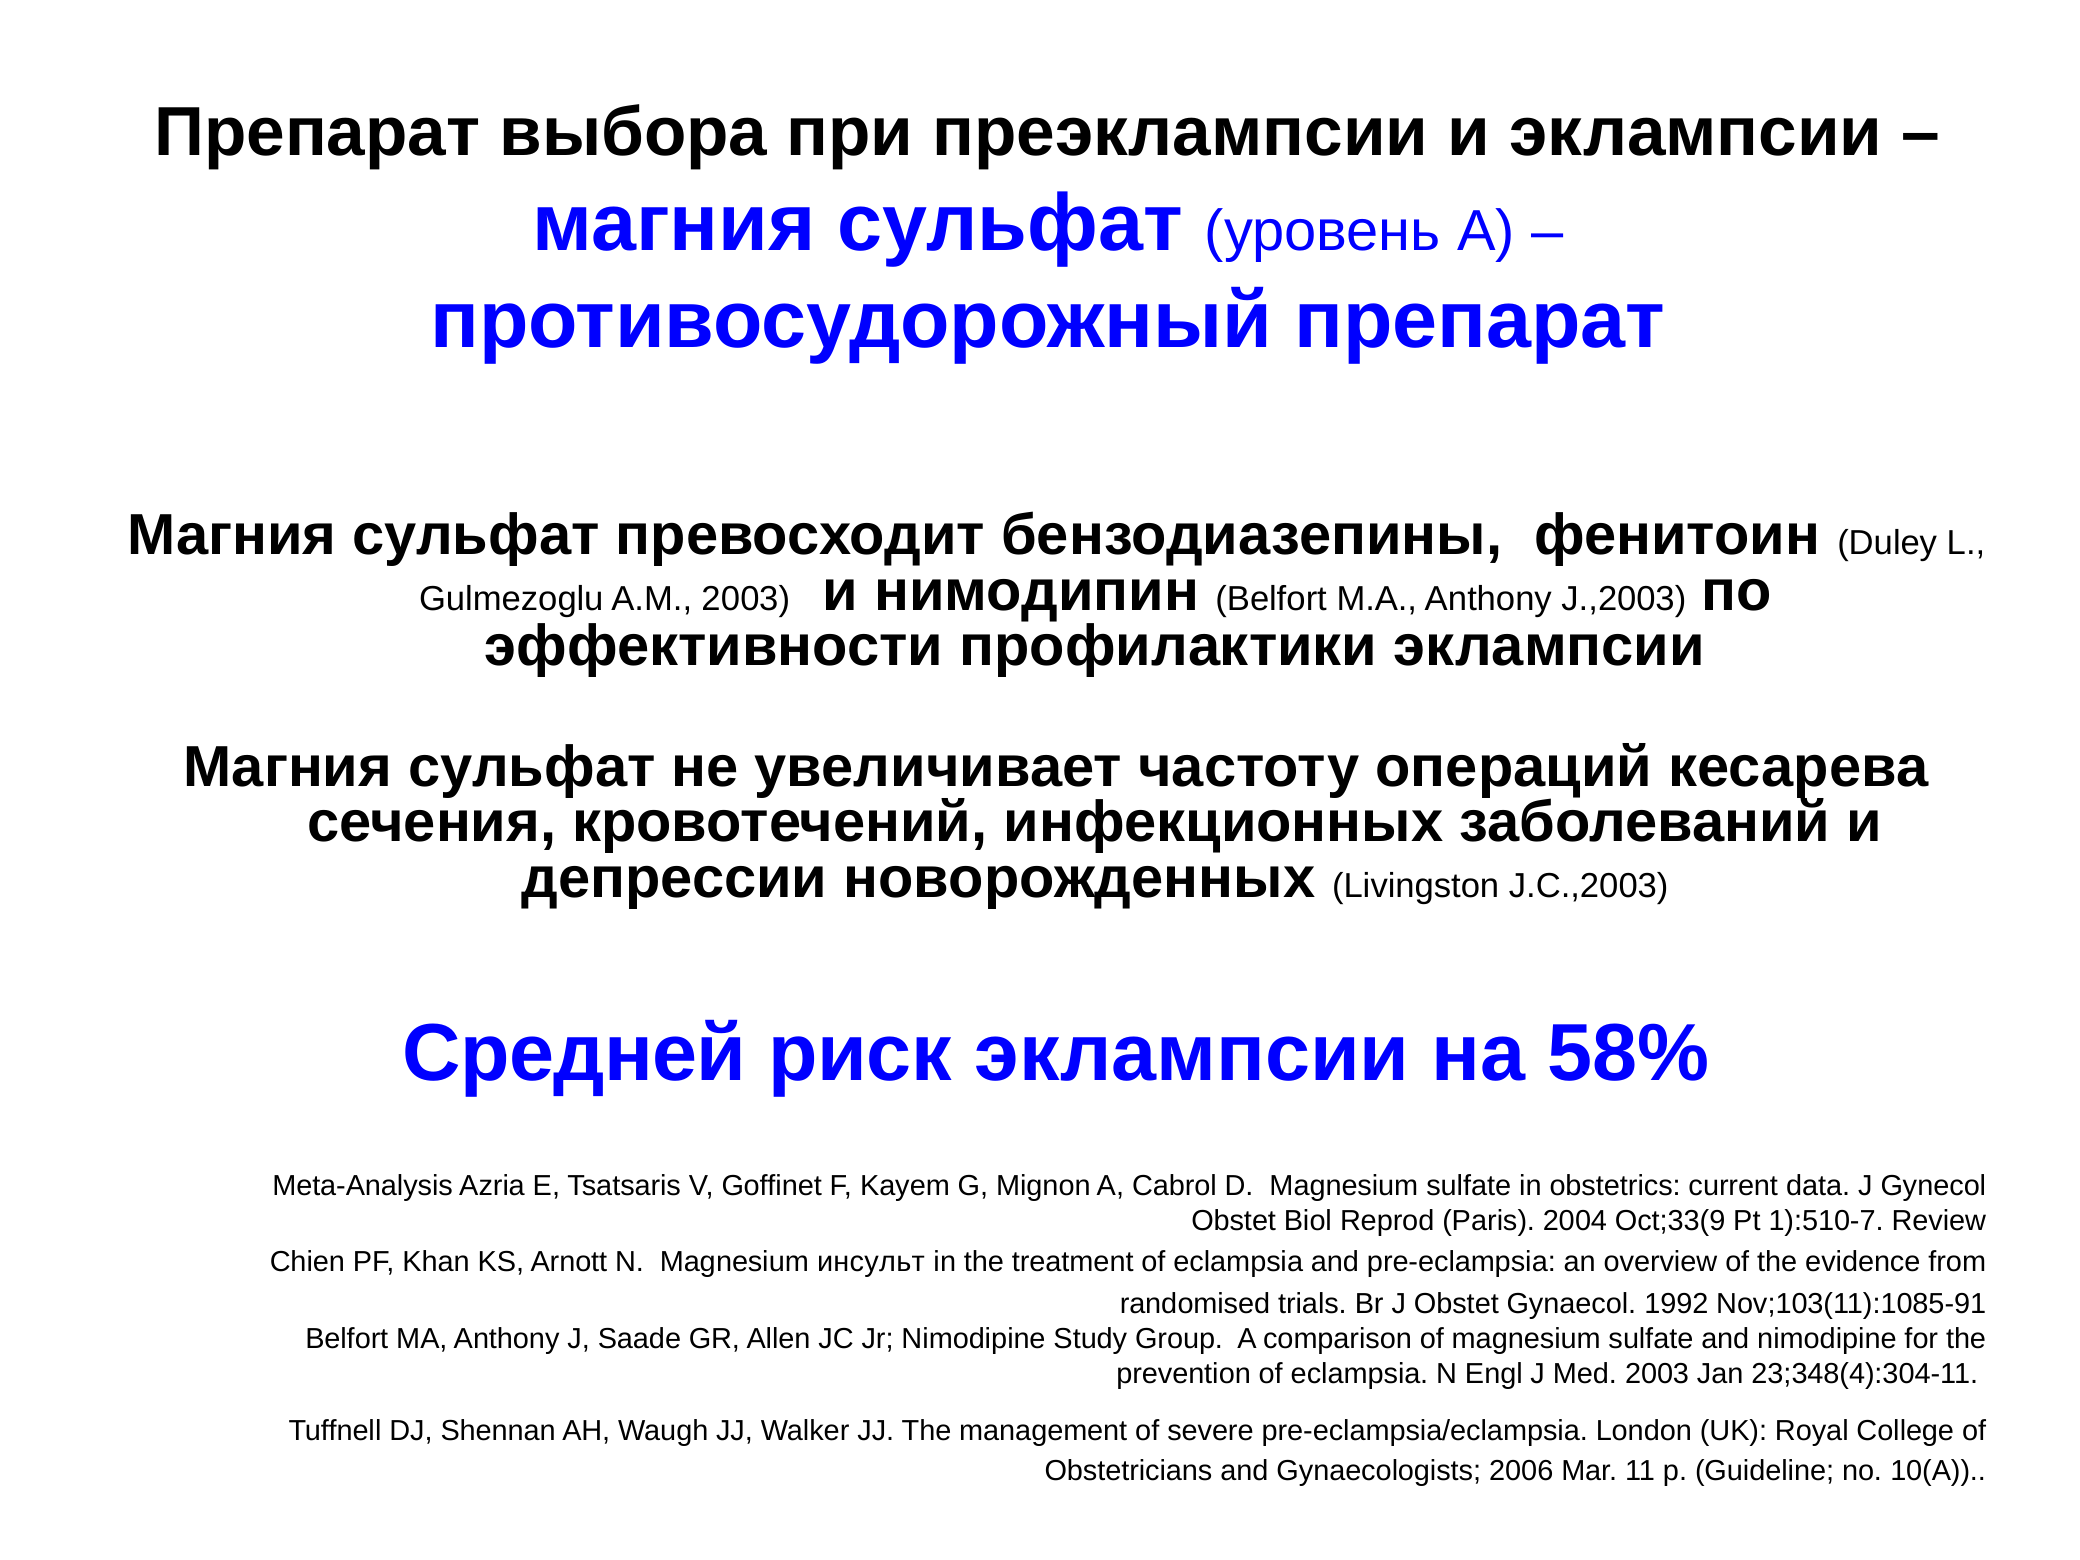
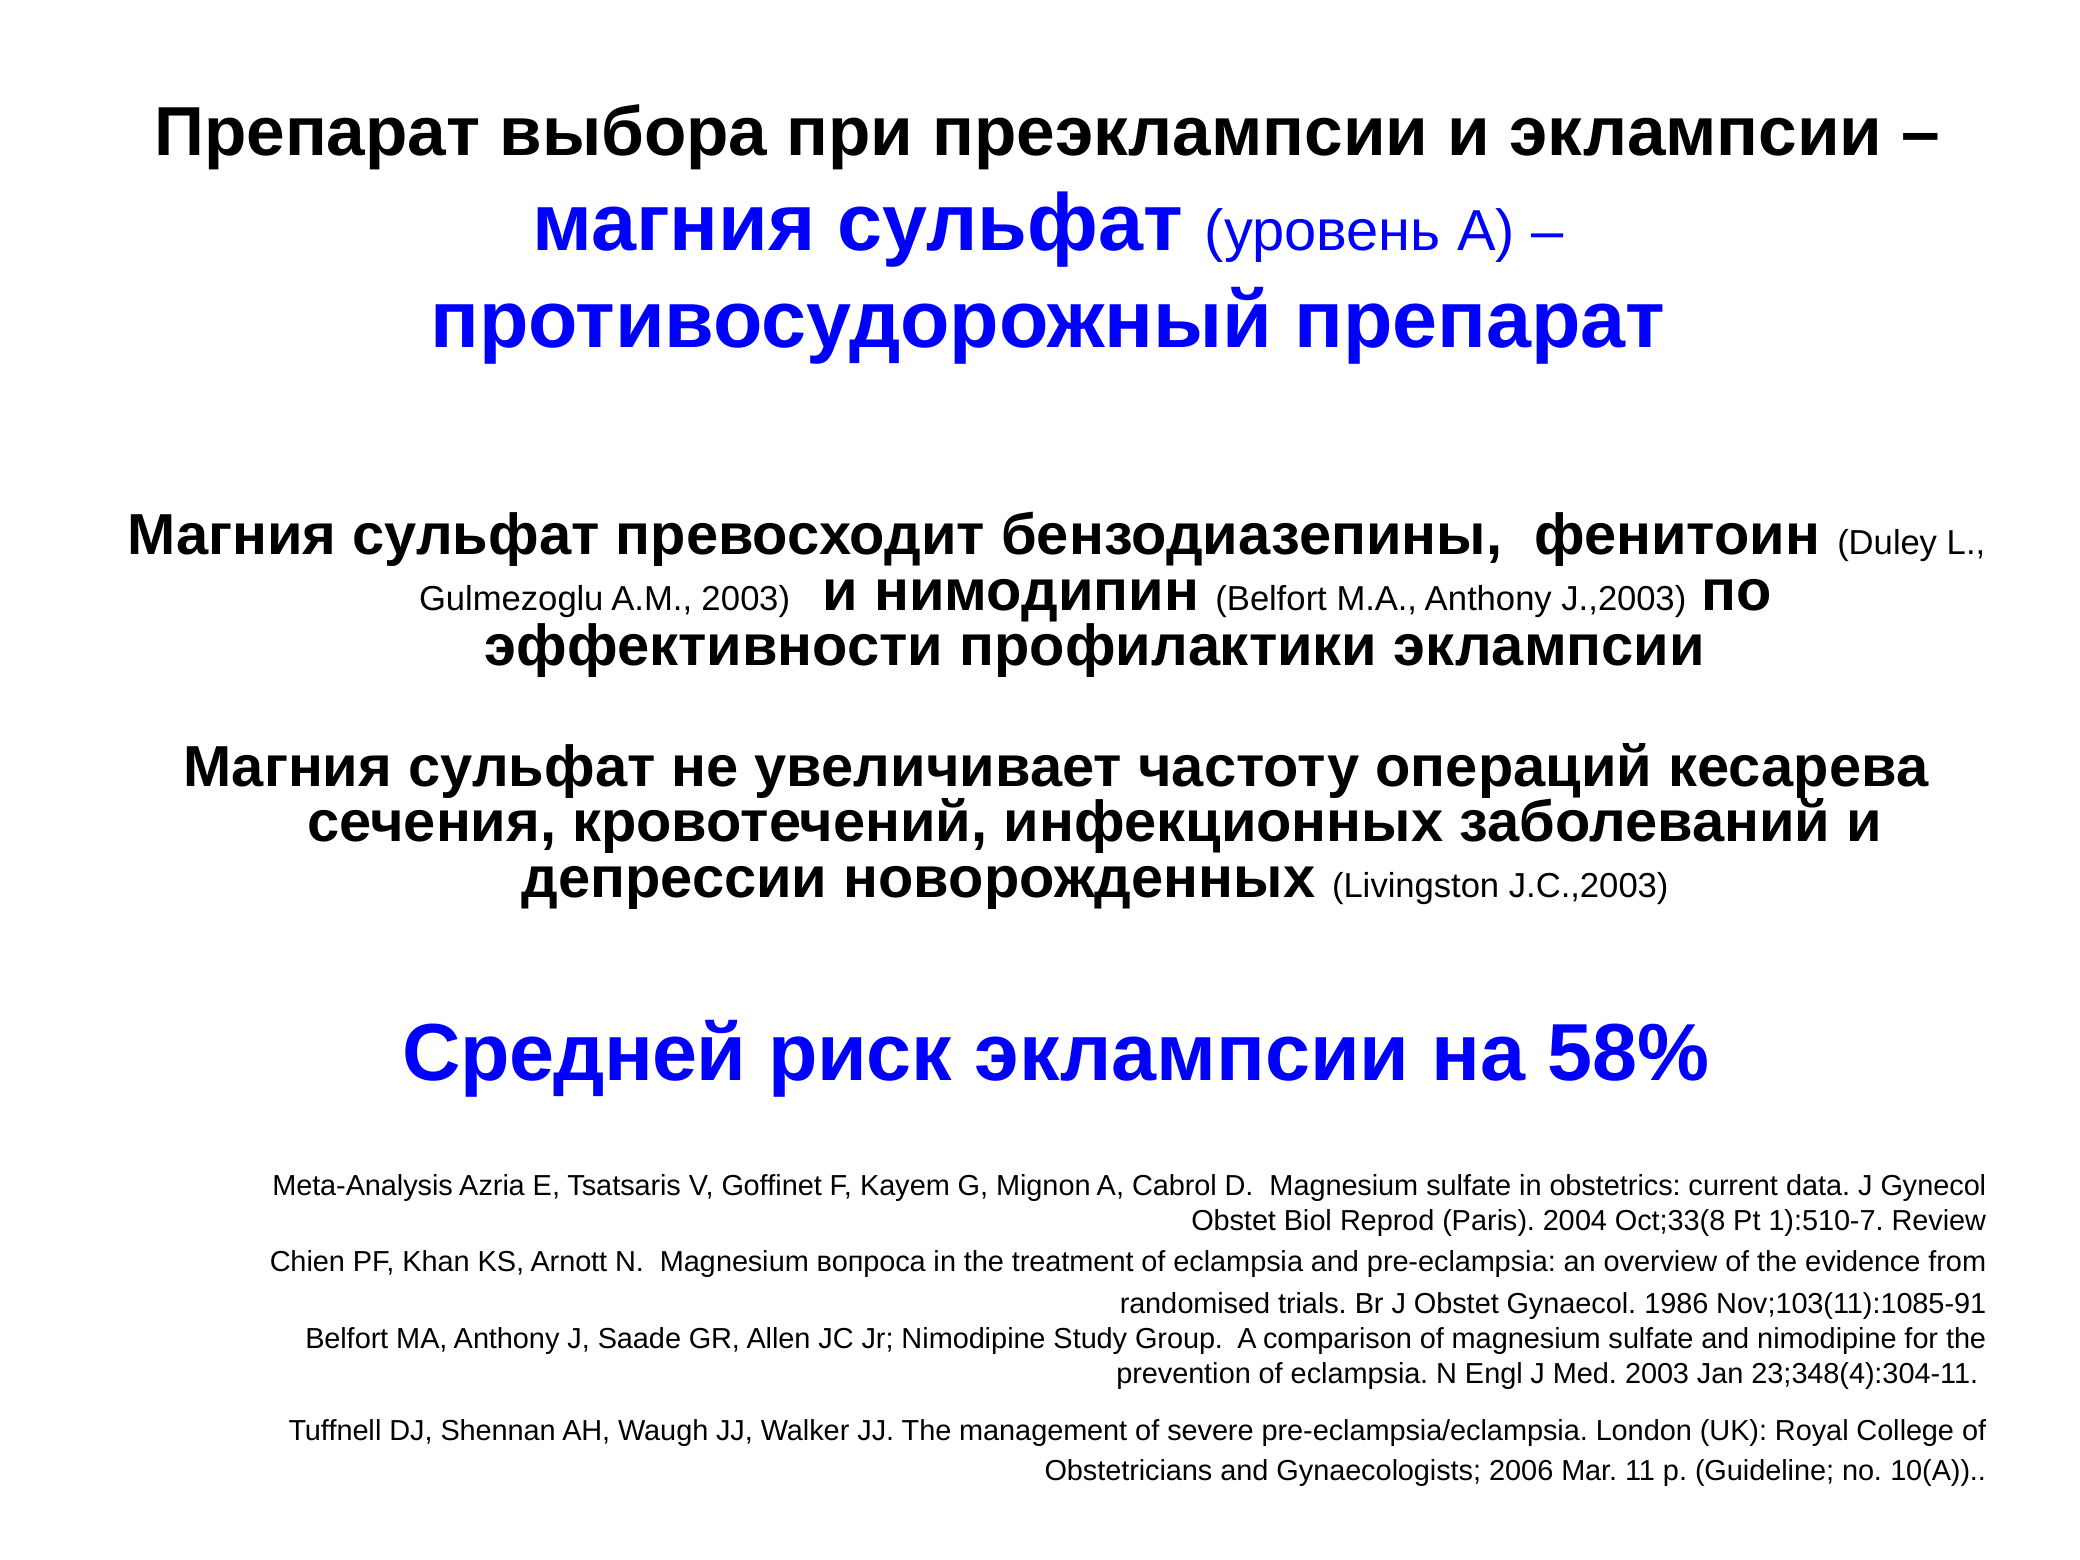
Oct;33(9: Oct;33(9 -> Oct;33(8
инсульт: инсульт -> вопроса
1992: 1992 -> 1986
